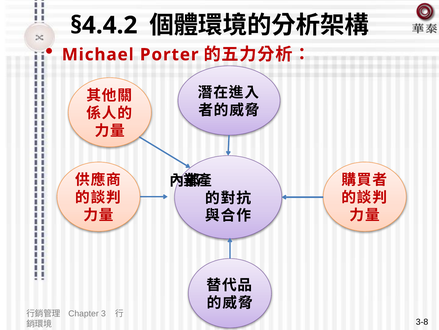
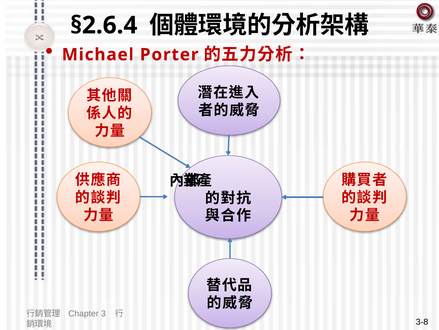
§4.4.2: §4.4.2 -> §2.6.4
